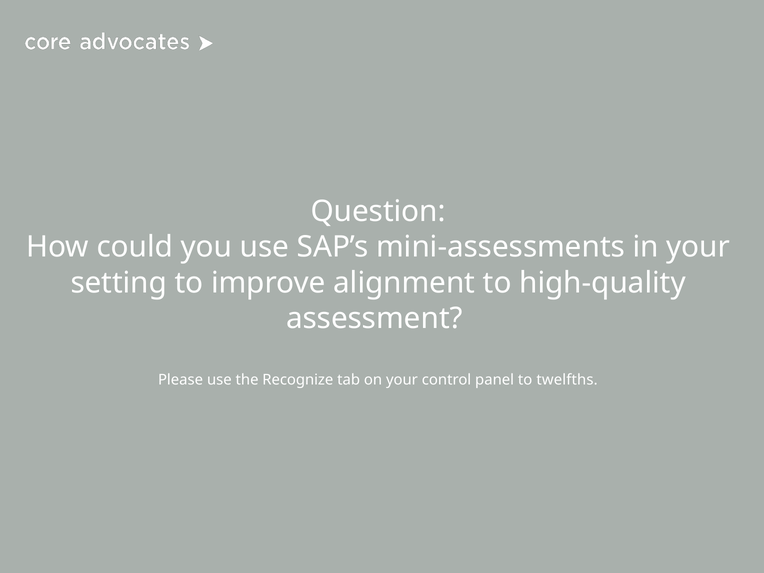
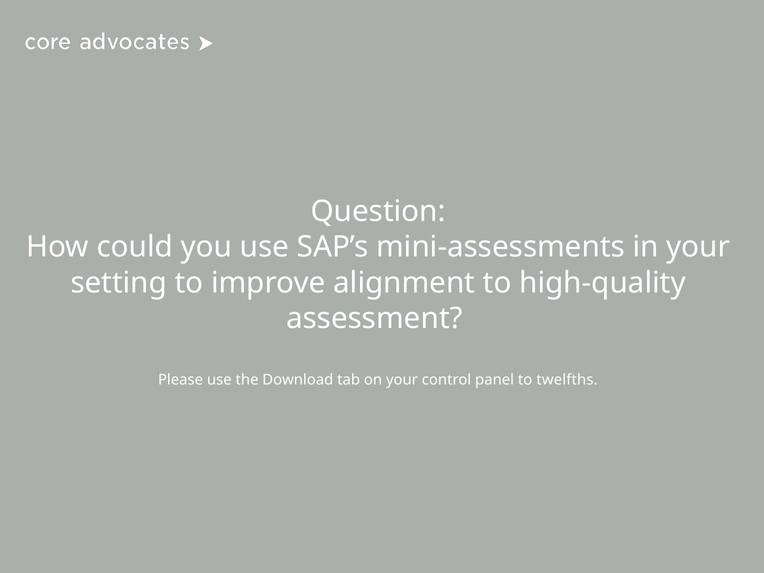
Recognize: Recognize -> Download
